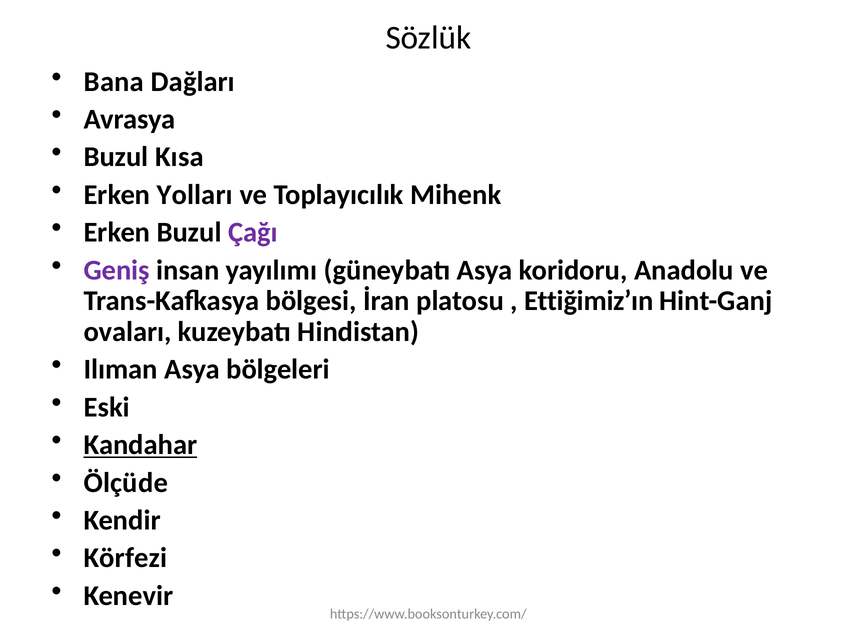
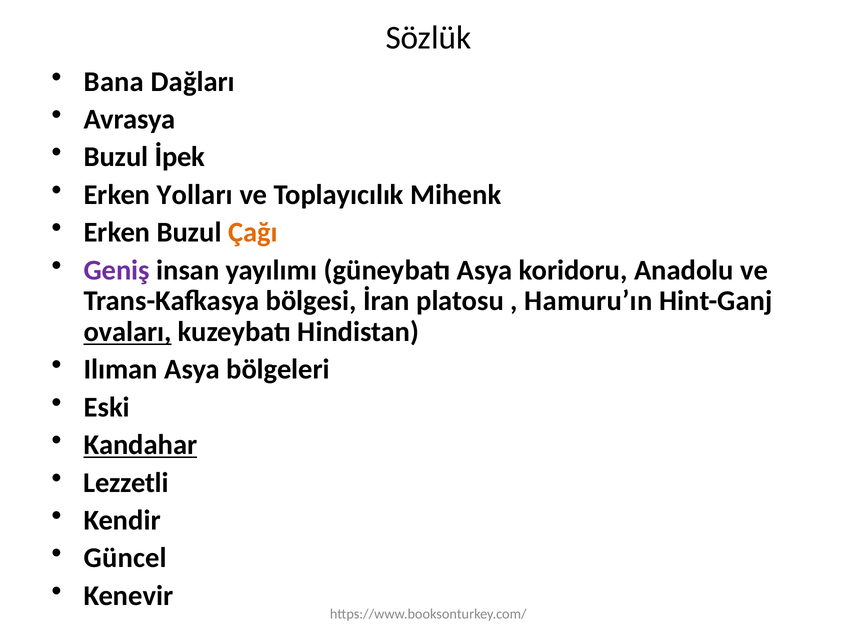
Kısa: Kısa -> İpek
Çağı colour: purple -> orange
Ettiğimiz’ın: Ettiğimiz’ın -> Hamuru’ın
ovaları underline: none -> present
Ölçüde: Ölçüde -> Lezzetli
Körfezi: Körfezi -> Güncel
